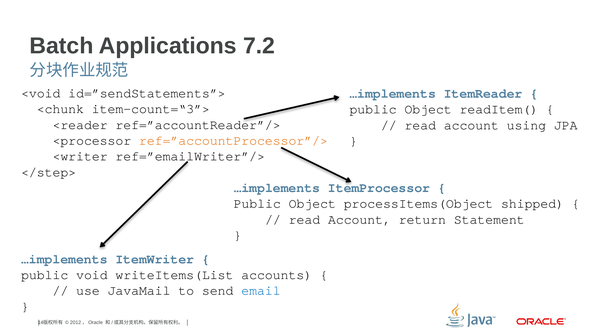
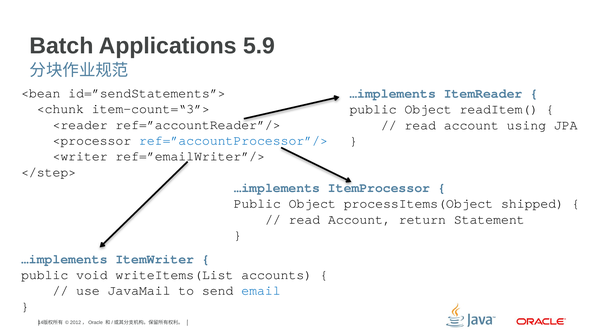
7.2: 7.2 -> 5.9
<void: <void -> <bean
ref=”accountProcessor”/> colour: orange -> blue
